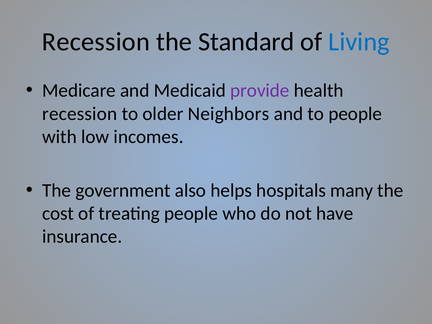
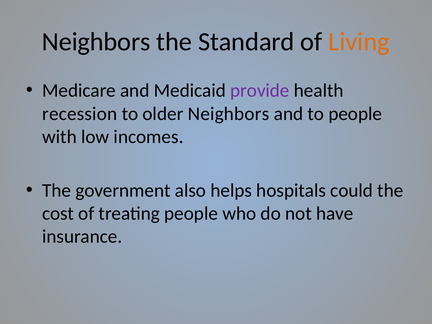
Recession at (96, 42): Recession -> Neighbors
Living colour: blue -> orange
many: many -> could
